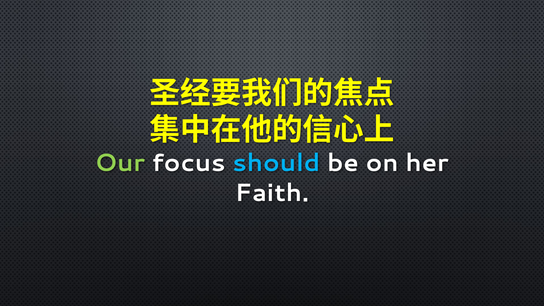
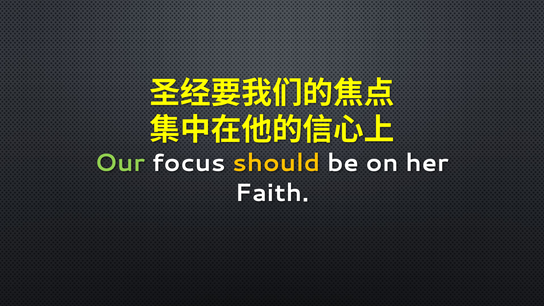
should colour: light blue -> yellow
